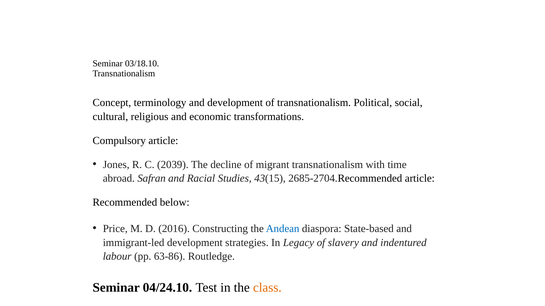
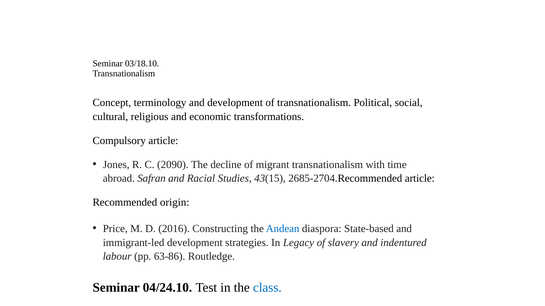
2039: 2039 -> 2090
below: below -> origin
class colour: orange -> blue
